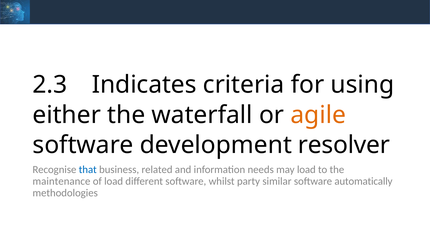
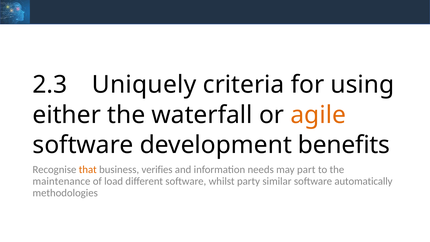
Indicates: Indicates -> Uniquely
resolver: resolver -> benefits
that colour: blue -> orange
related: related -> verifies
may load: load -> part
